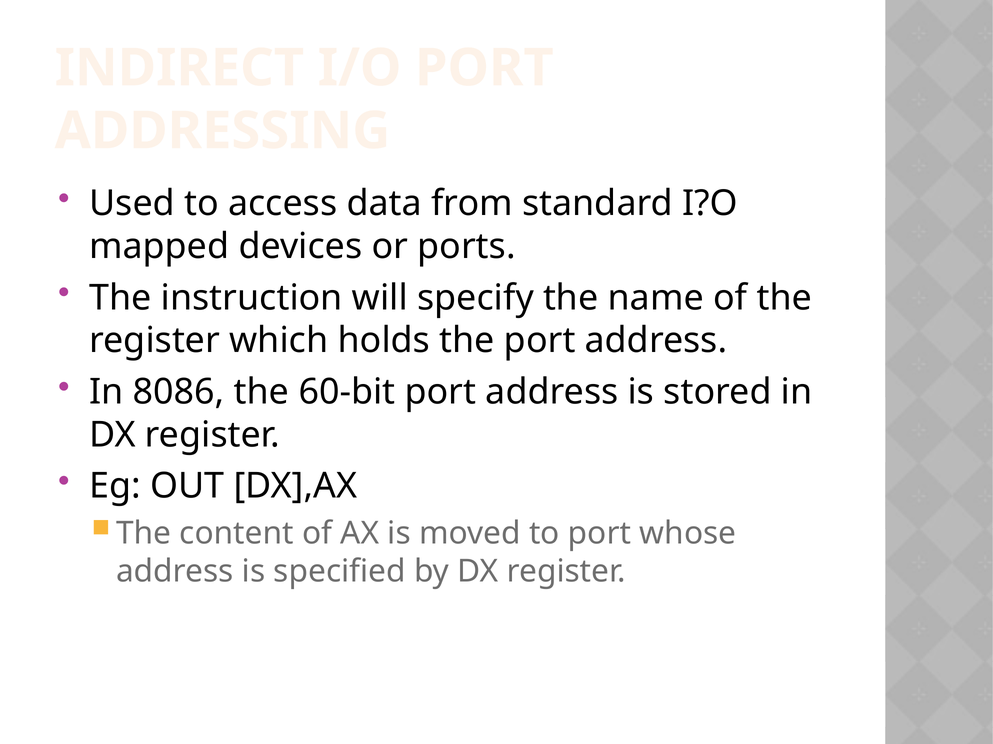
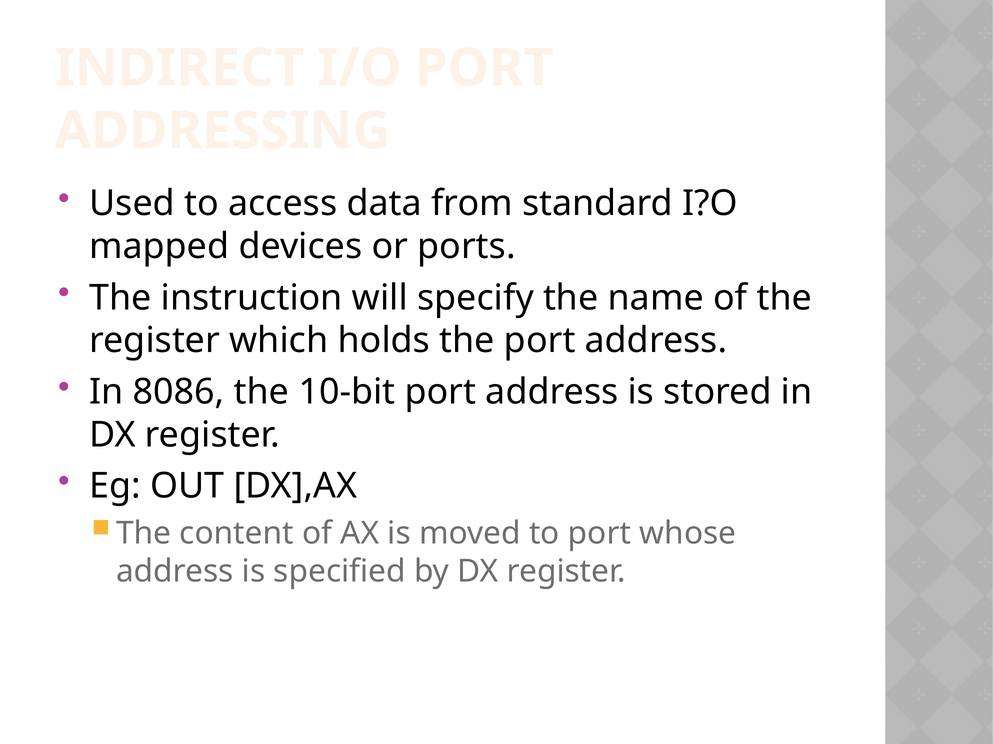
60-bit: 60-bit -> 10-bit
